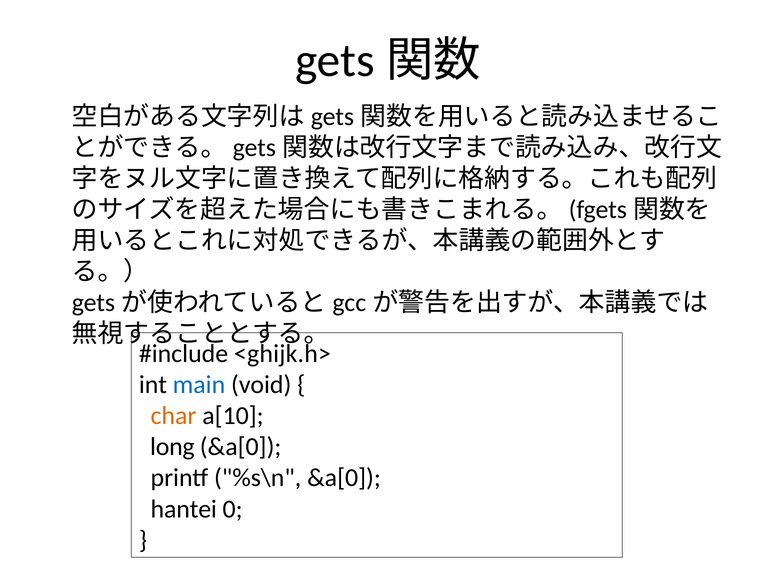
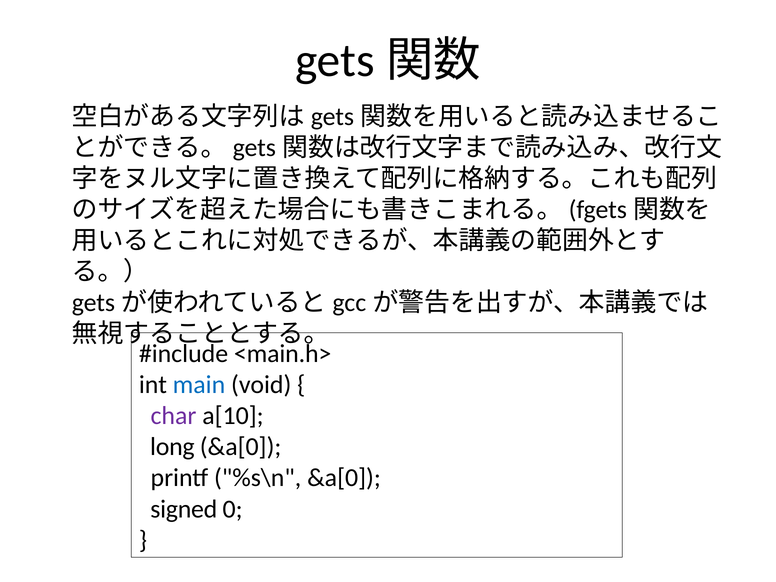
<ghijk.h>: <ghijk.h> -> <main.h>
char colour: orange -> purple
hantei: hantei -> signed
